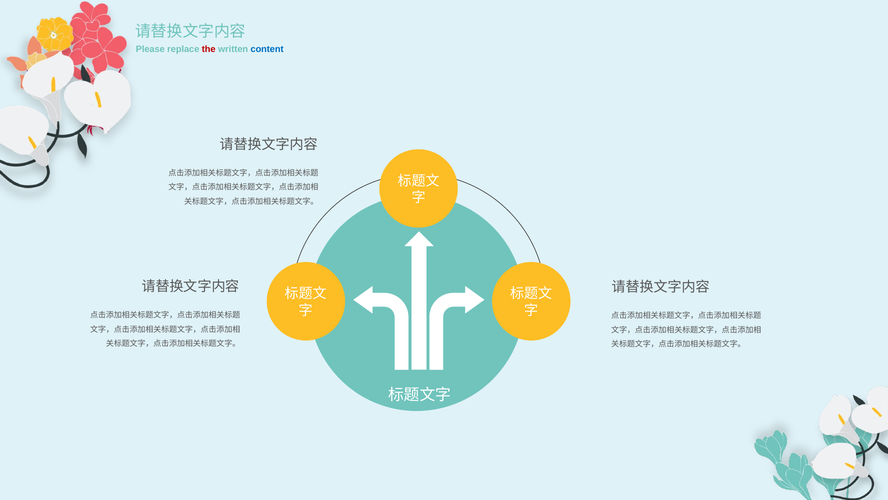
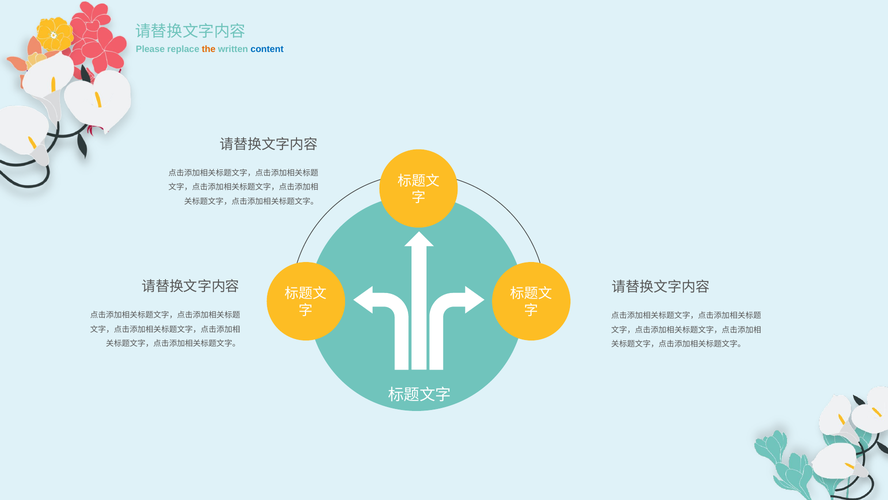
the colour: red -> orange
